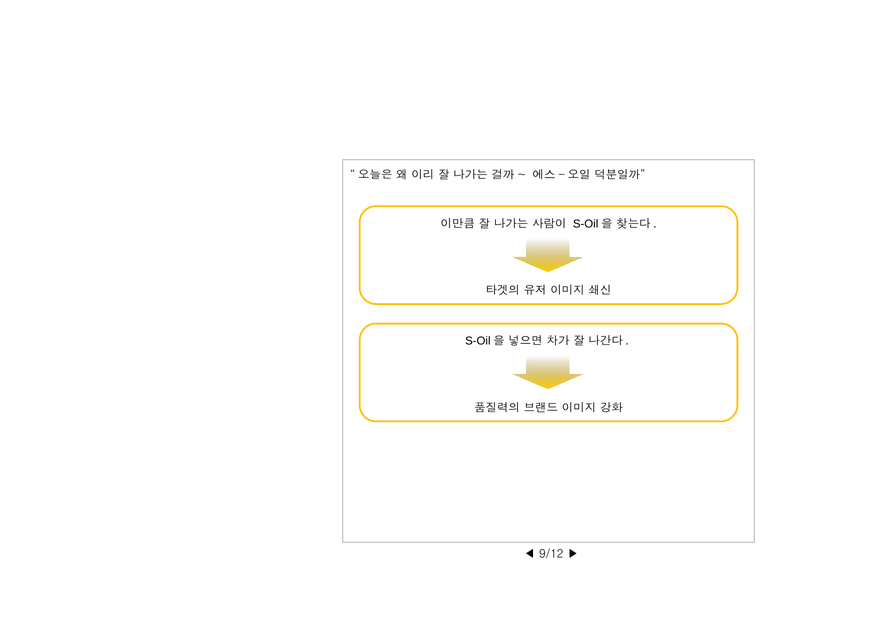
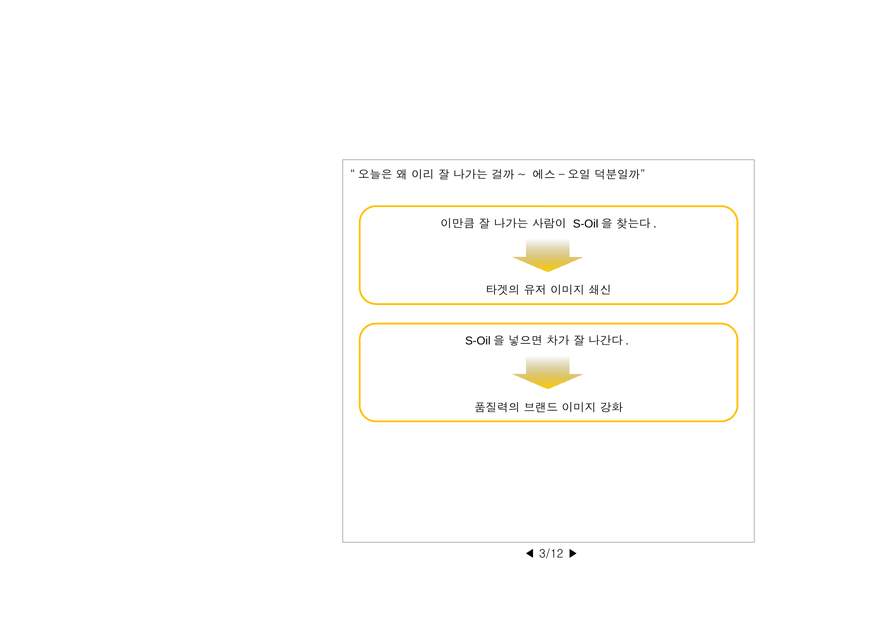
9/12: 9/12 -> 3/12
